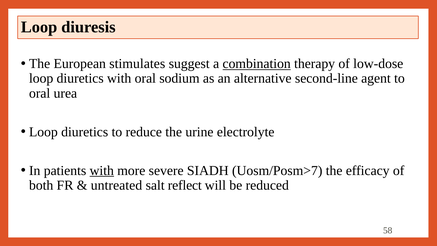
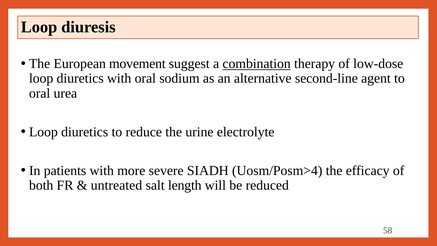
stimulates: stimulates -> movement
with at (102, 170) underline: present -> none
Uosm/Posm>7: Uosm/Posm>7 -> Uosm/Posm>4
reflect: reflect -> length
